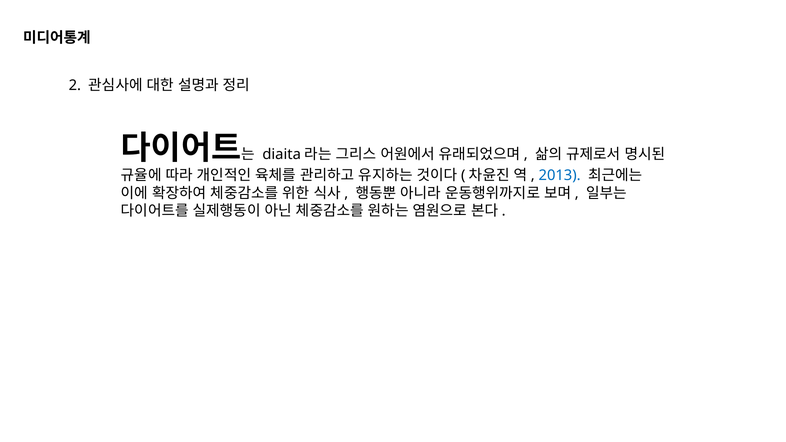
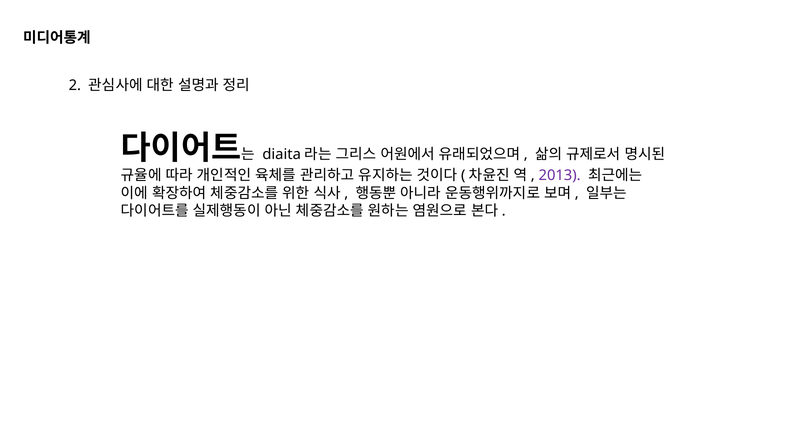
2013 colour: blue -> purple
